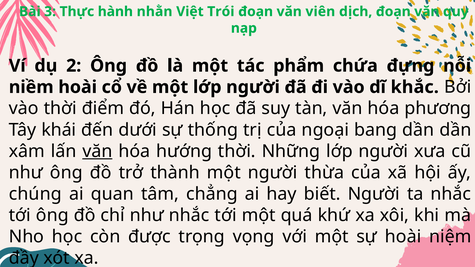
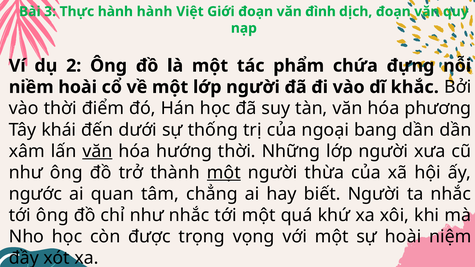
hành nhằn: nhằn -> hành
Trói: Trói -> Giới
viên: viên -> đình
một at (224, 173) underline: none -> present
chúng: chúng -> ngước
